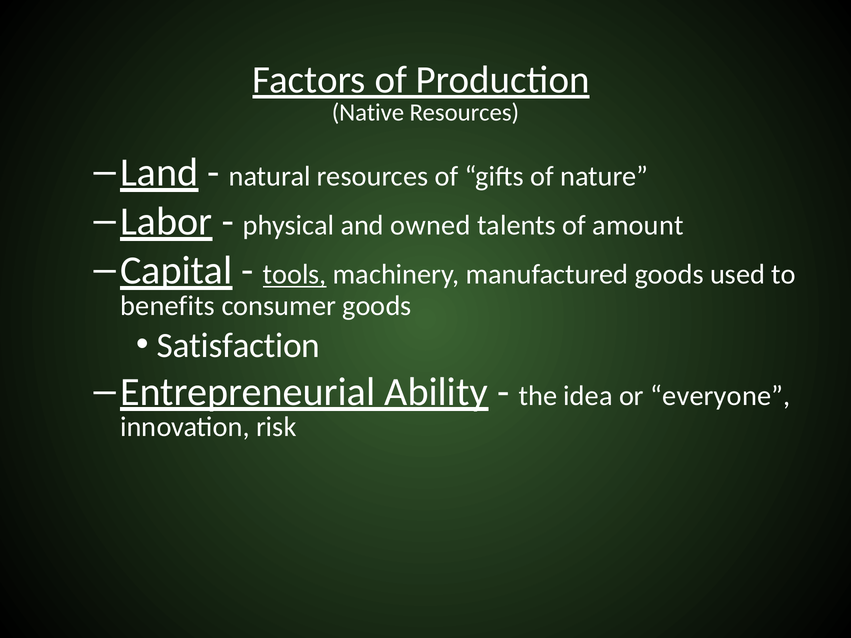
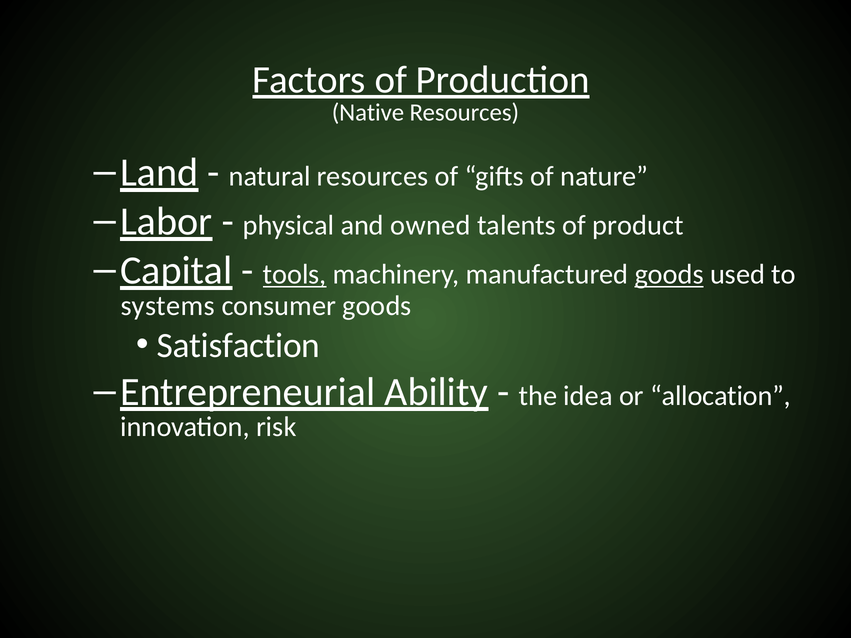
amount: amount -> product
goods at (669, 275) underline: none -> present
benefits: benefits -> systems
everyone: everyone -> allocation
